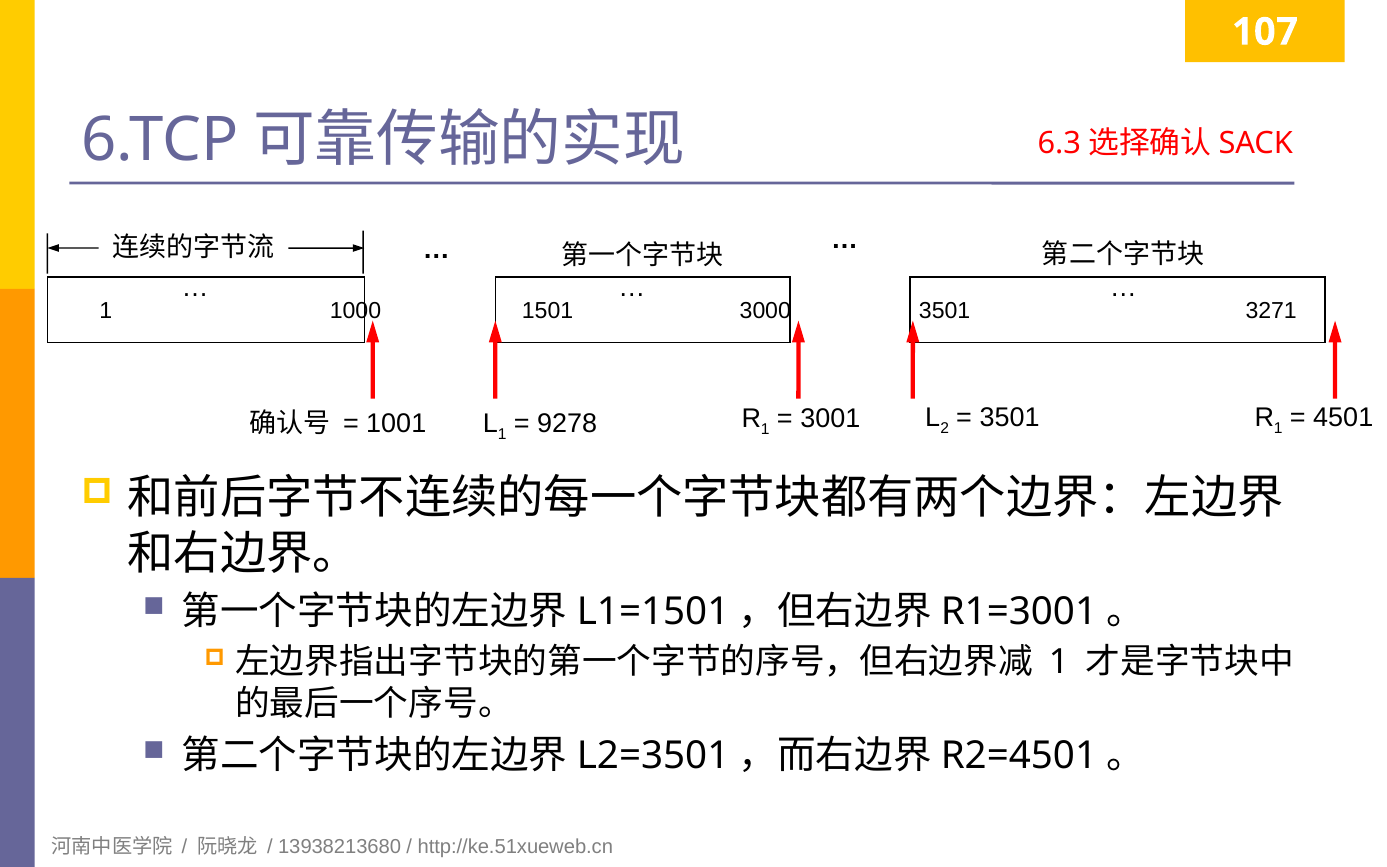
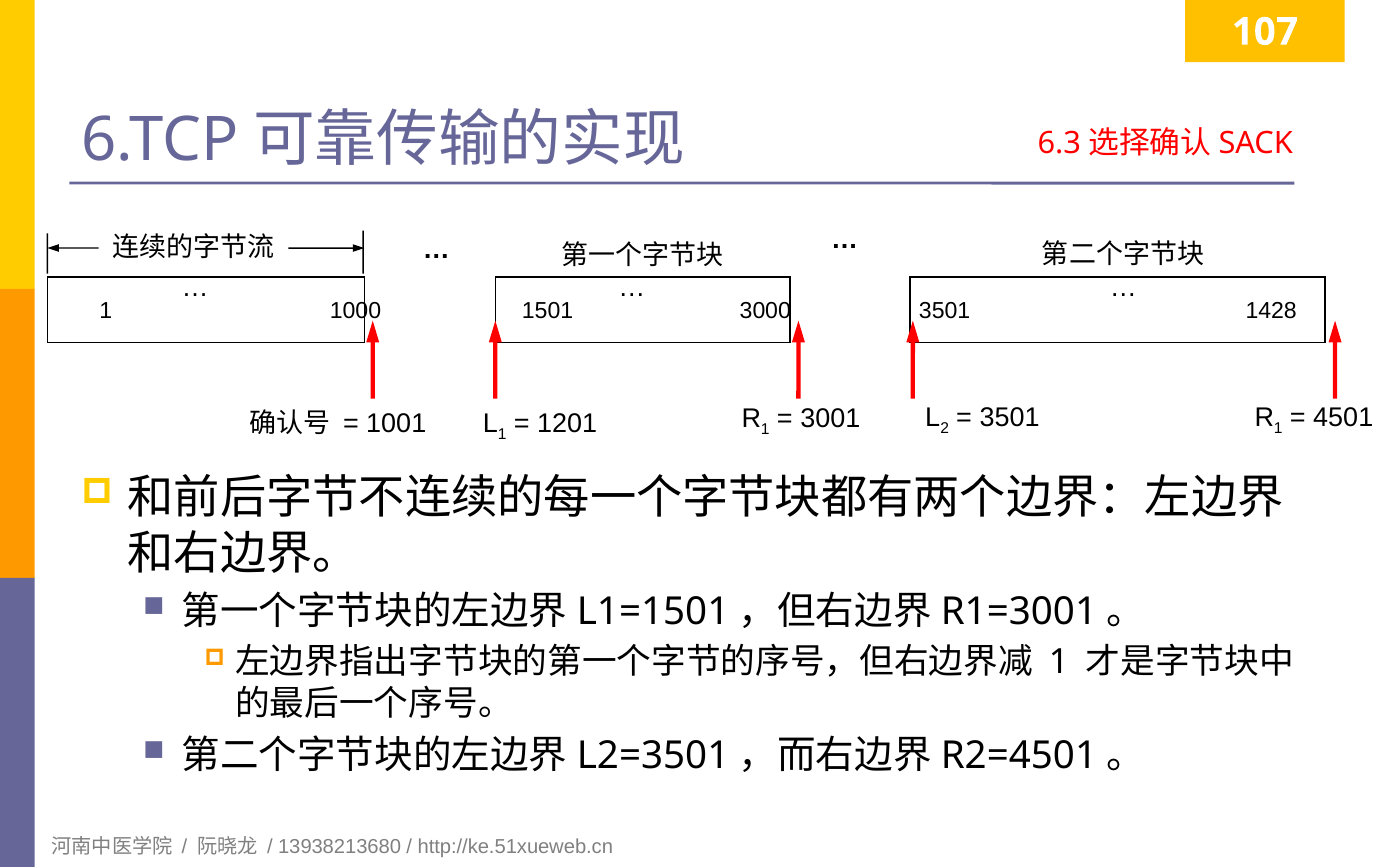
3271: 3271 -> 1428
9278: 9278 -> 1201
